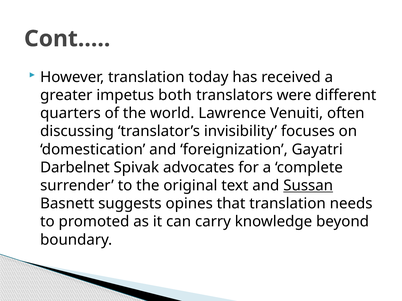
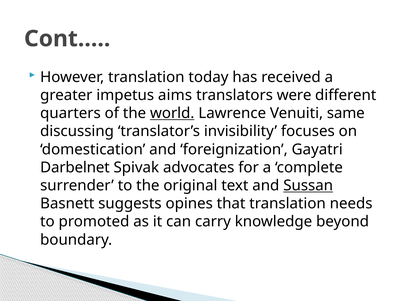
both: both -> aims
world underline: none -> present
often: often -> same
